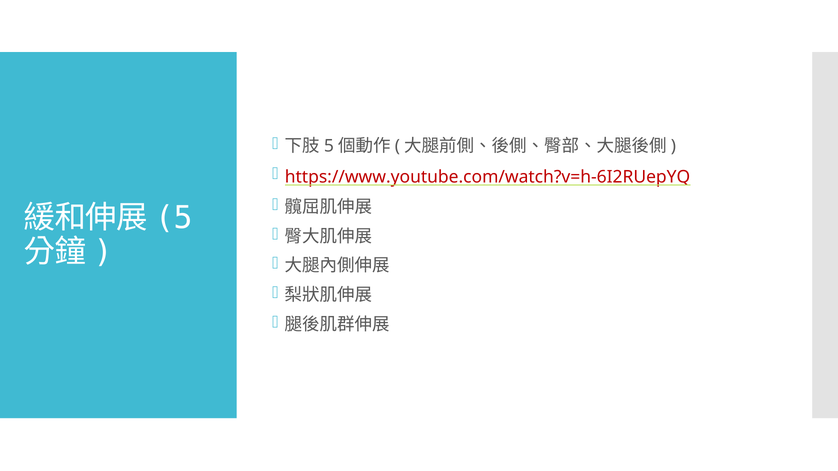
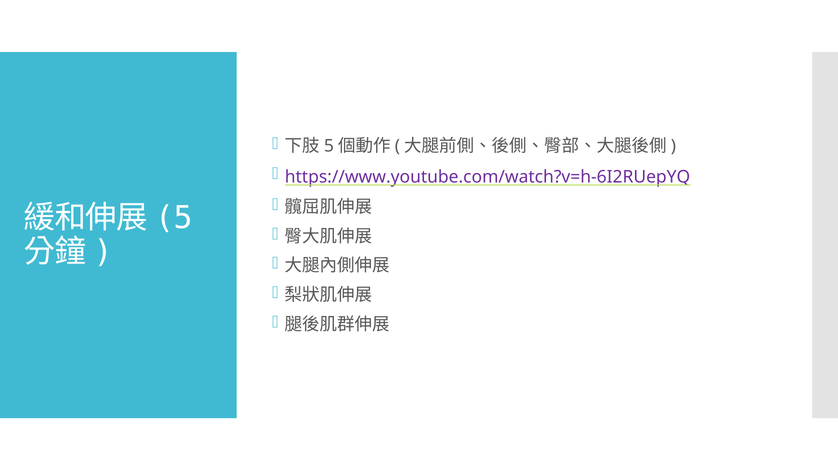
https://www.youtube.com/watch?v=h-6I2RUepYQ colour: red -> purple
